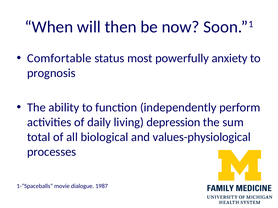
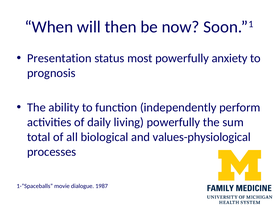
Comfortable: Comfortable -> Presentation
living depression: depression -> powerfully
